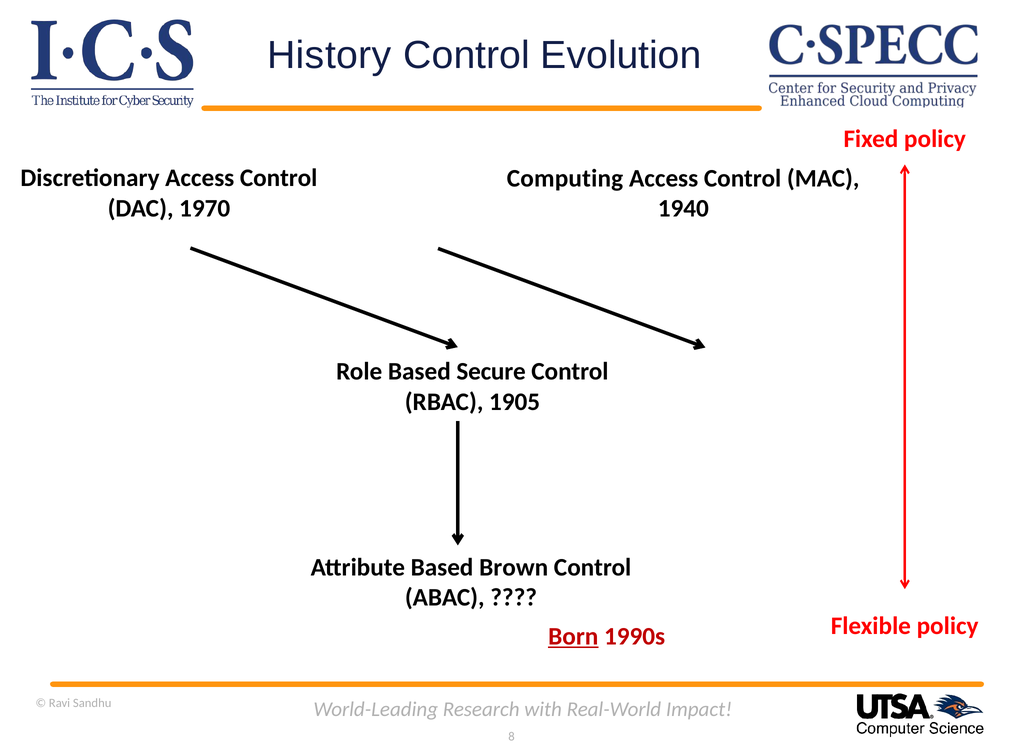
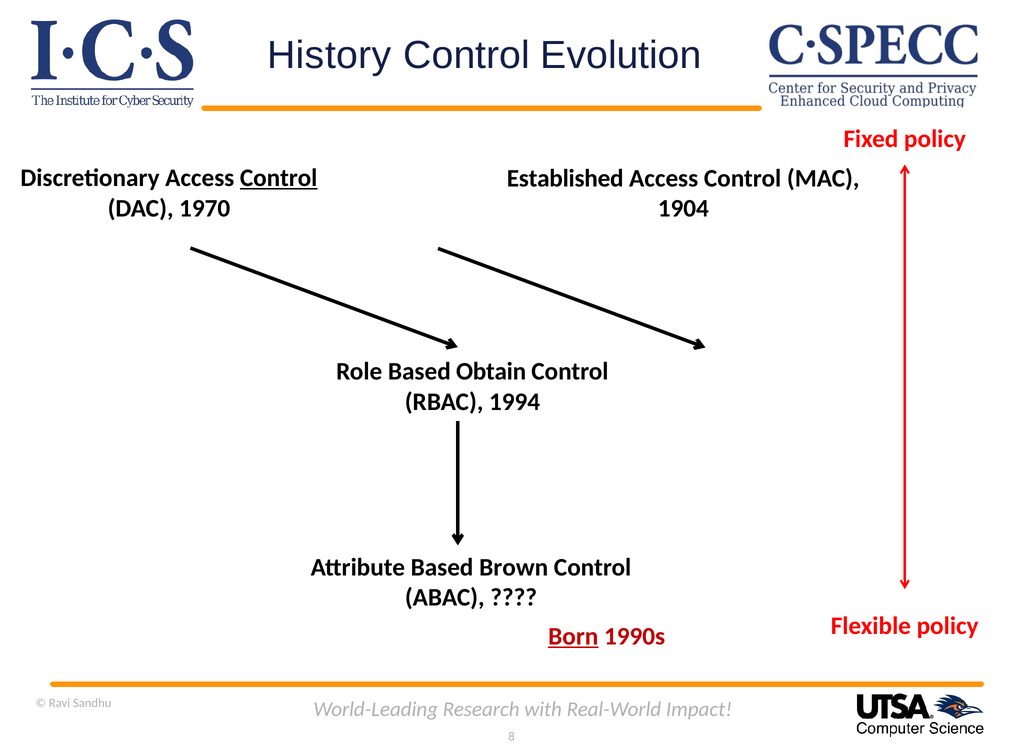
Control at (279, 178) underline: none -> present
Computing: Computing -> Established
1940: 1940 -> 1904
Secure: Secure -> Obtain
1905: 1905 -> 1994
